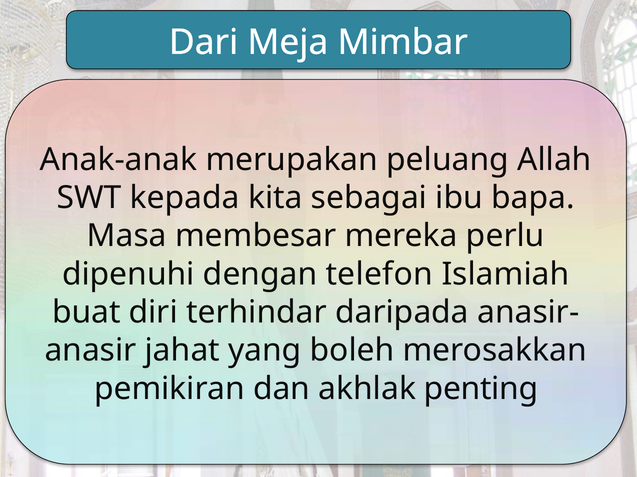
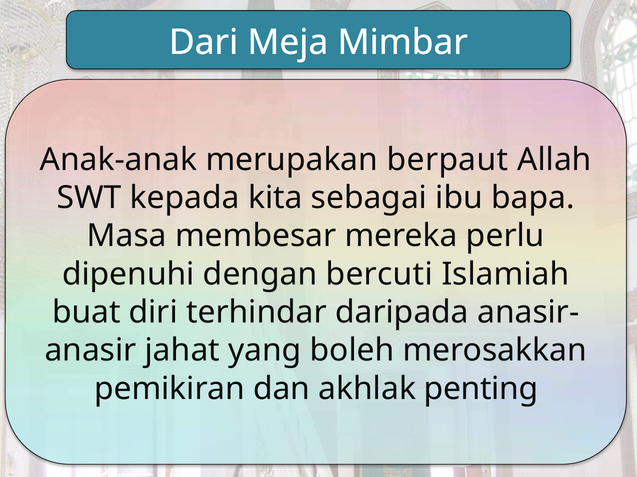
peluang: peluang -> berpaut
telefon: telefon -> bercuti
